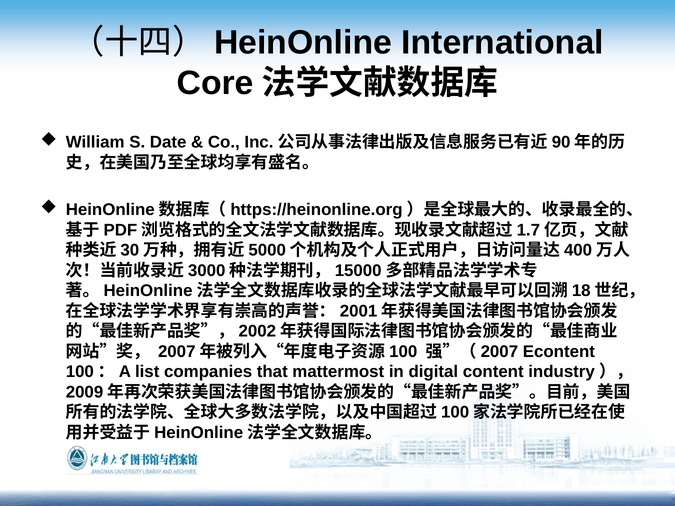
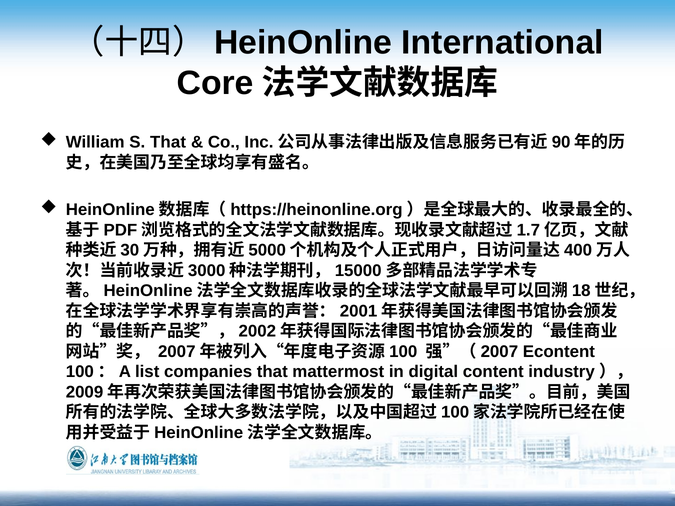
S Date: Date -> That
